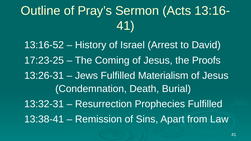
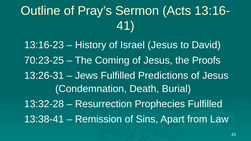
13:16-52: 13:16-52 -> 13:16-23
Israel Arrest: Arrest -> Jesus
17:23-25: 17:23-25 -> 70:23-25
Materialism: Materialism -> Predictions
13:32-31: 13:32-31 -> 13:32-28
